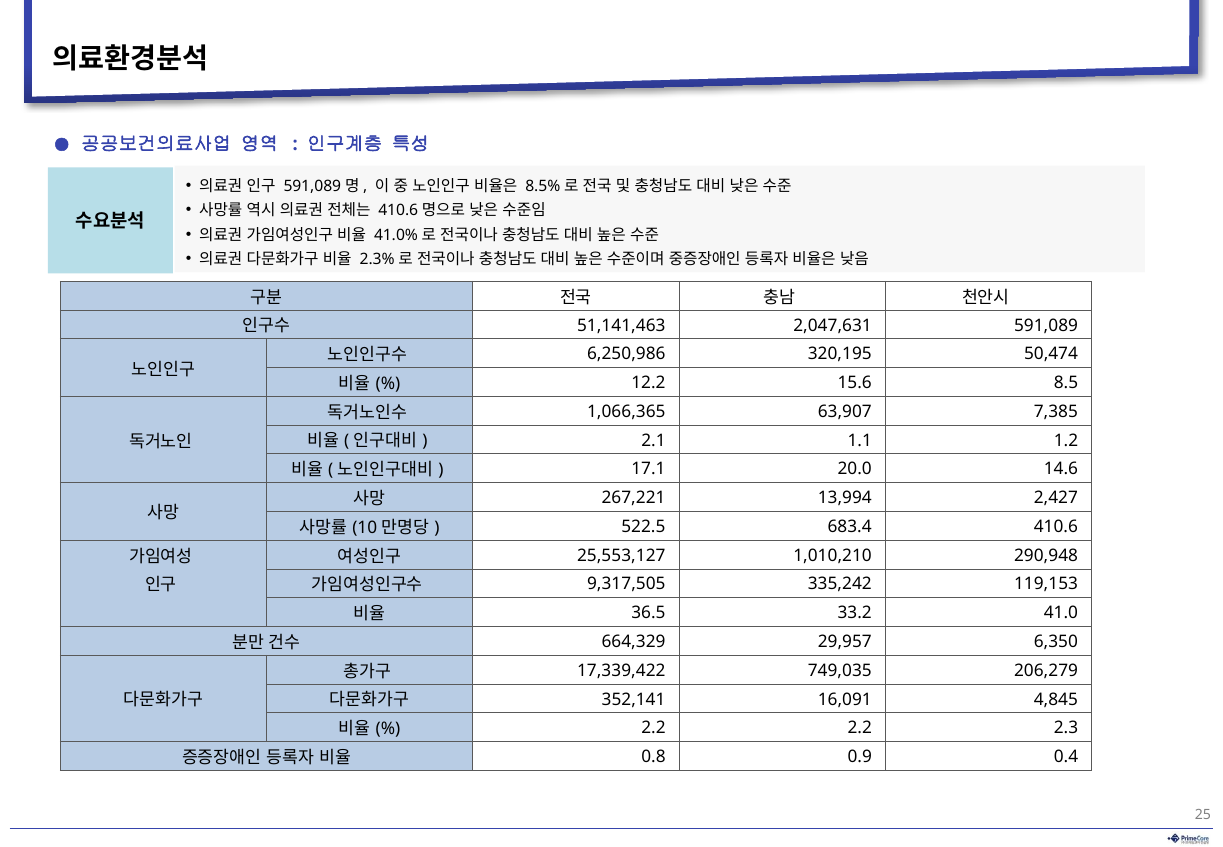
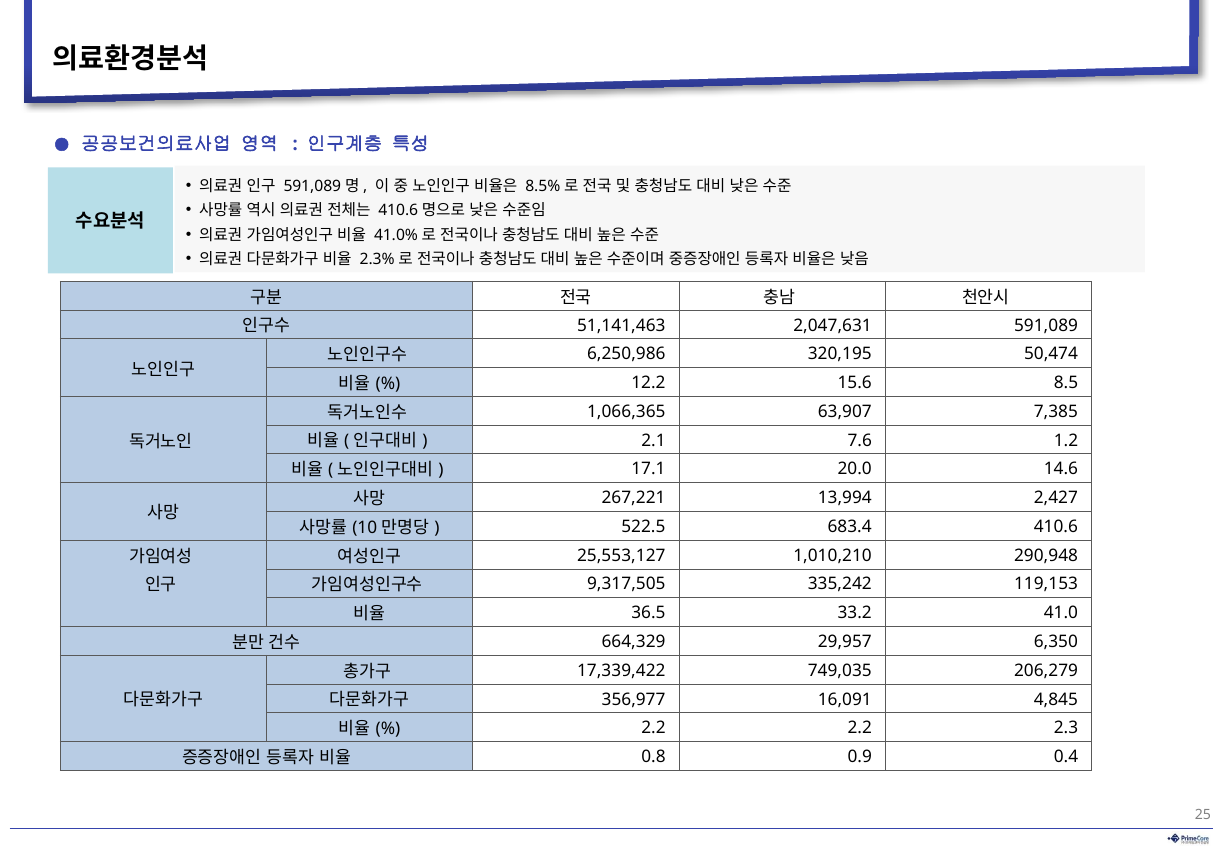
1.1: 1.1 -> 7.6
352,141: 352,141 -> 356,977
